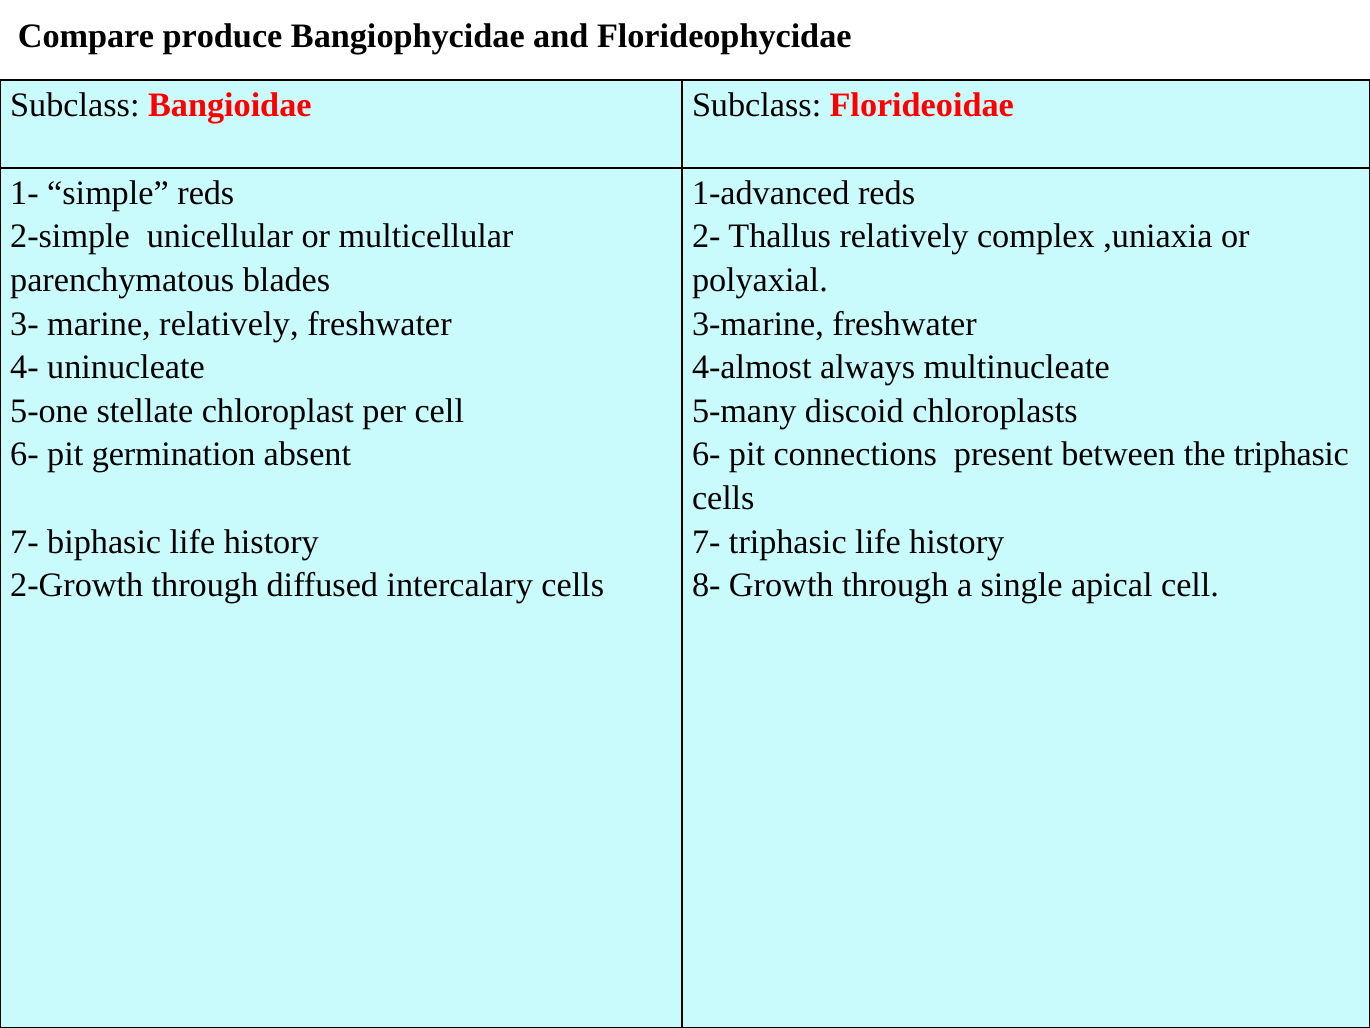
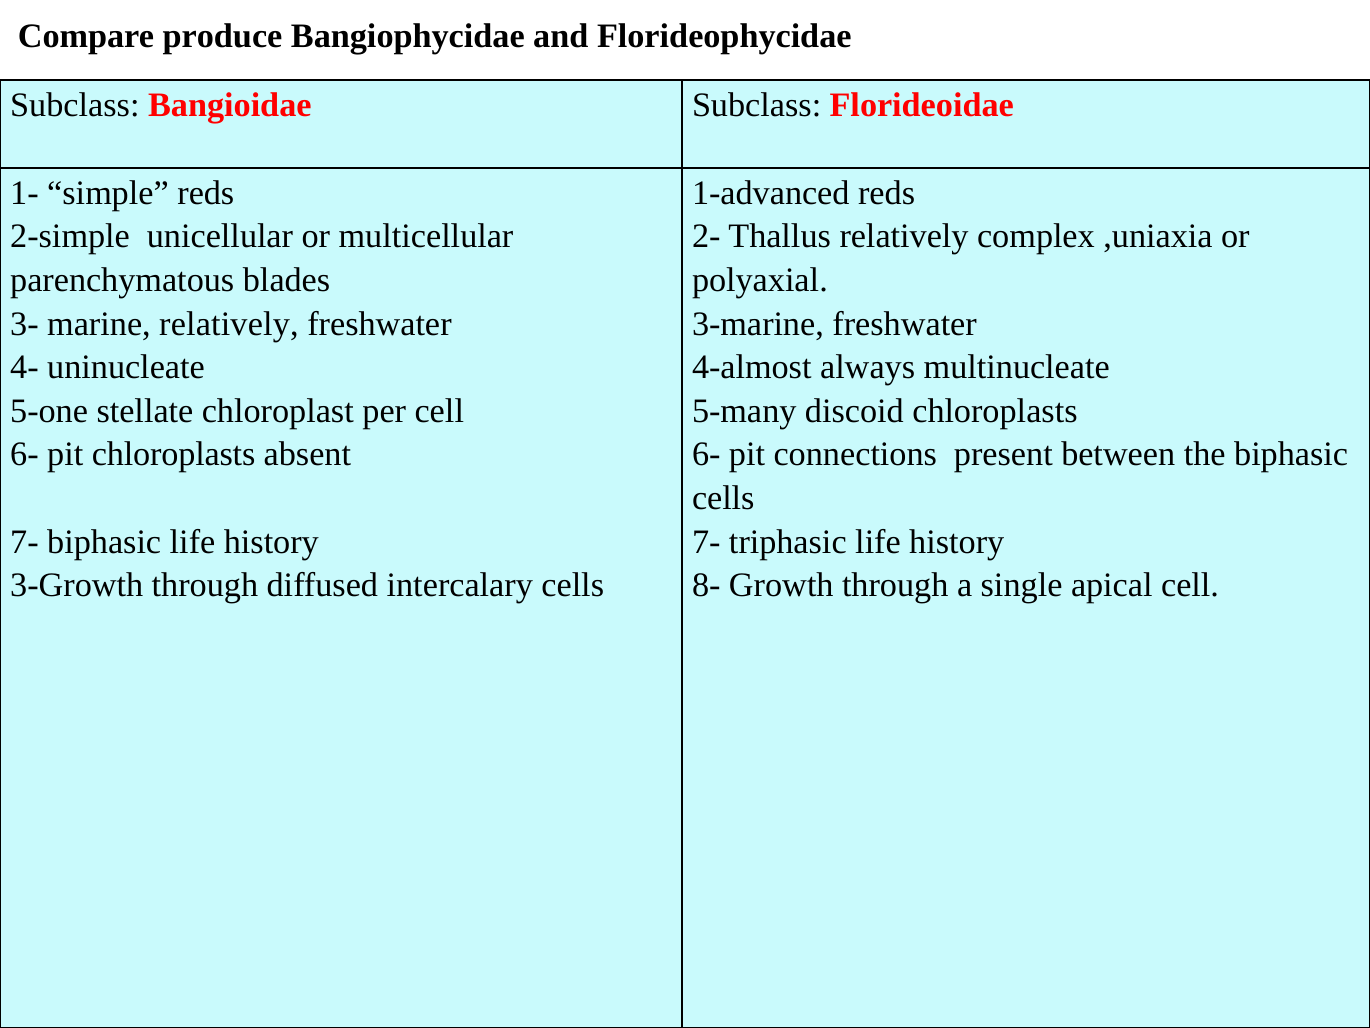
pit germination: germination -> chloroplasts
the triphasic: triphasic -> biphasic
2-Growth: 2-Growth -> 3-Growth
